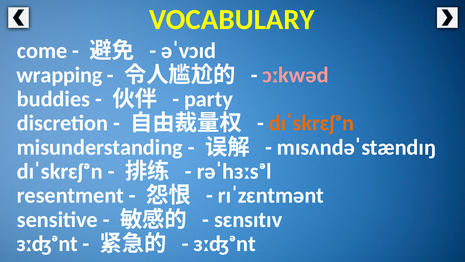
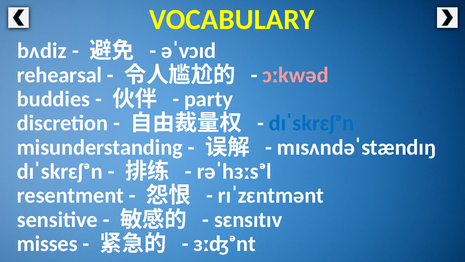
come: come -> bʌdiz
wrapping: wrapping -> rehearsal
dɪˈskrɛʃᵊn at (312, 123) colour: orange -> blue
ɜːʤᵊnt at (47, 243): ɜːʤᵊnt -> misses
